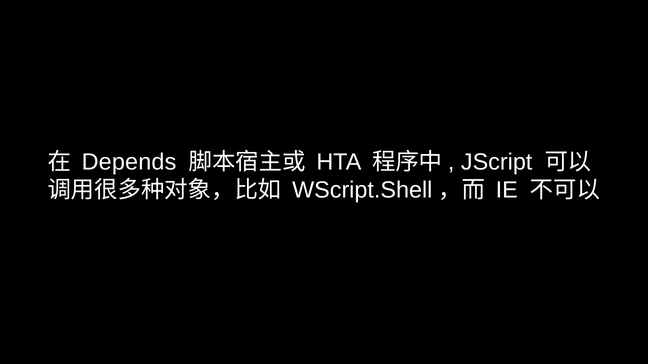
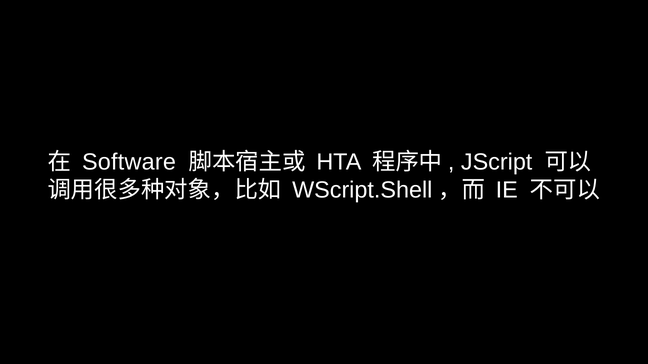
Depends: Depends -> Software
